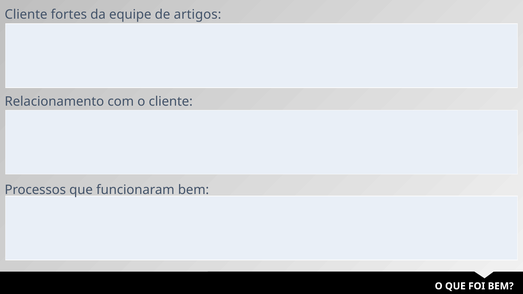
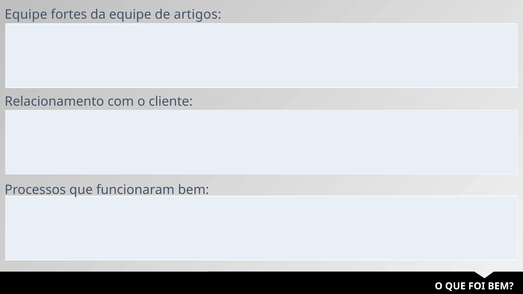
Cliente at (26, 14): Cliente -> Equipe
